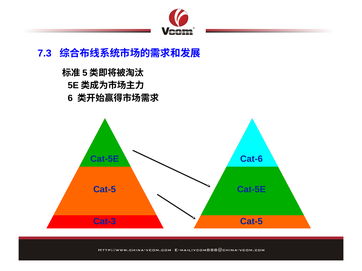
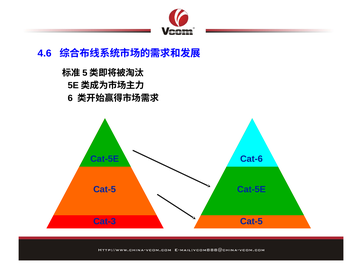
7.3: 7.3 -> 4.6
